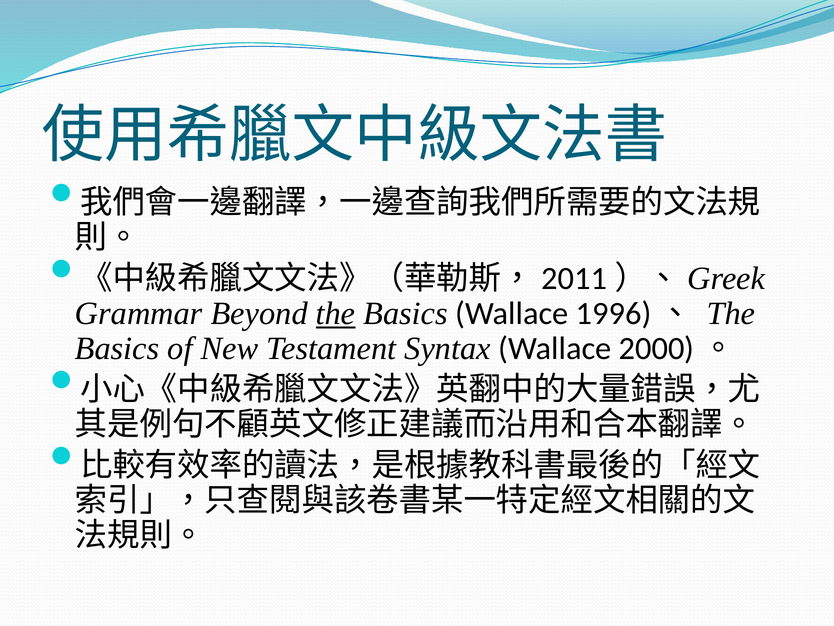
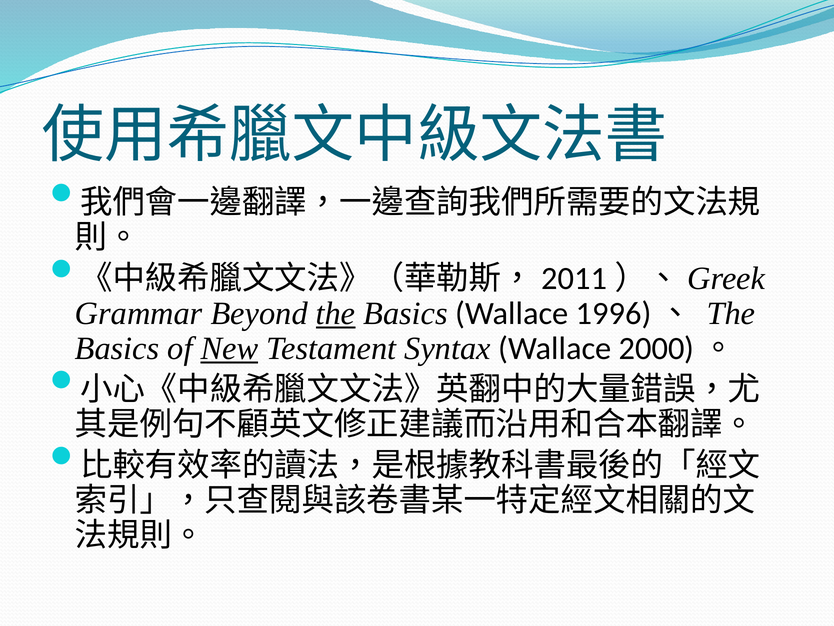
New underline: none -> present
